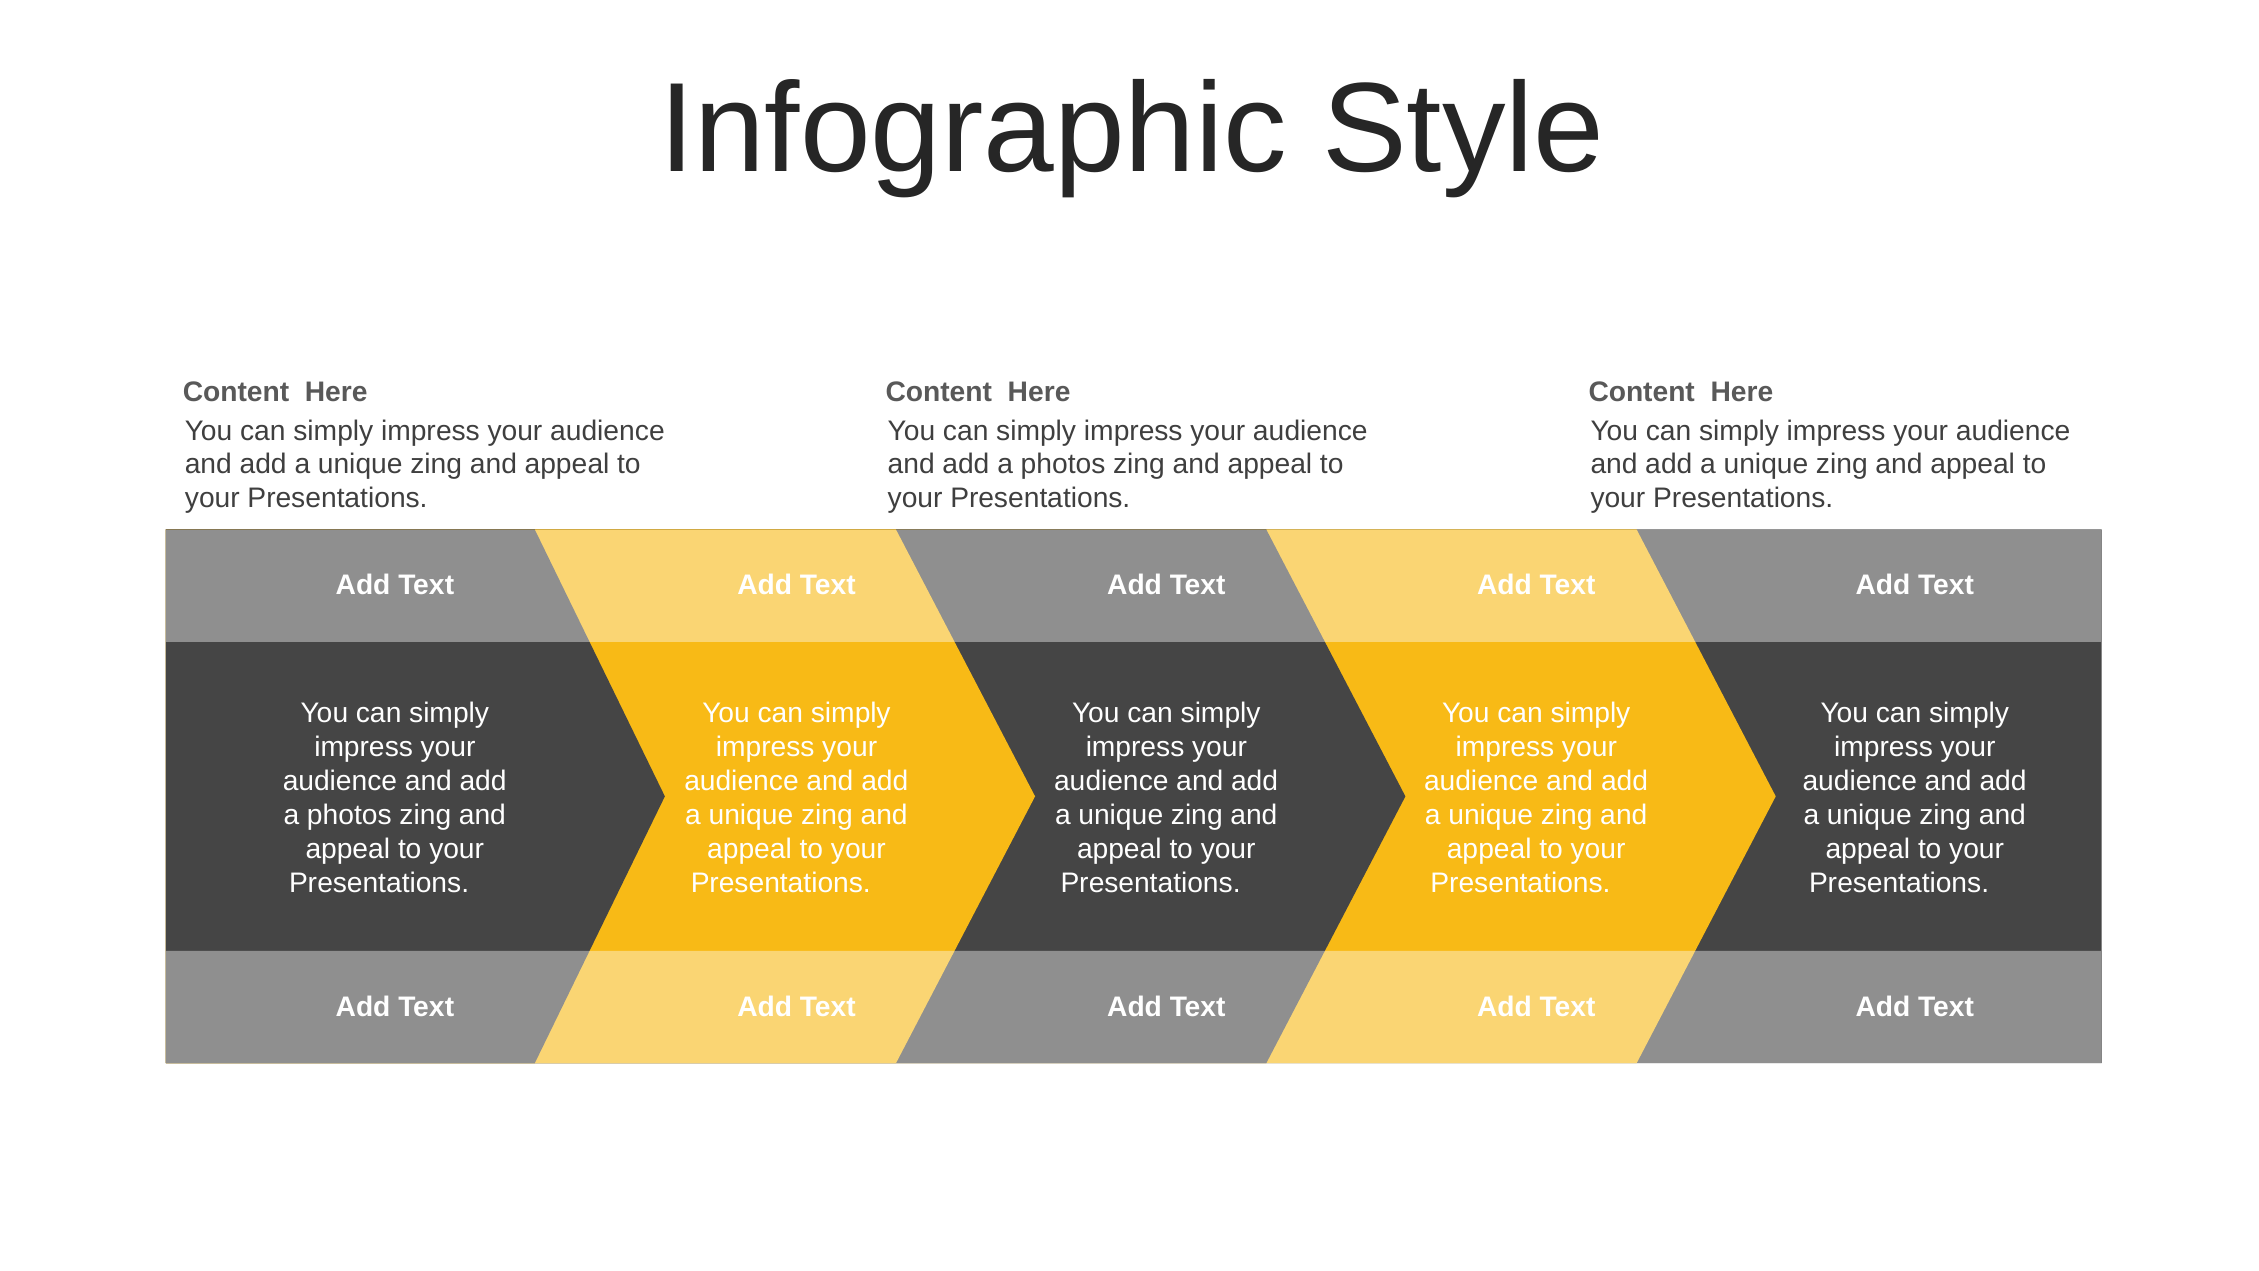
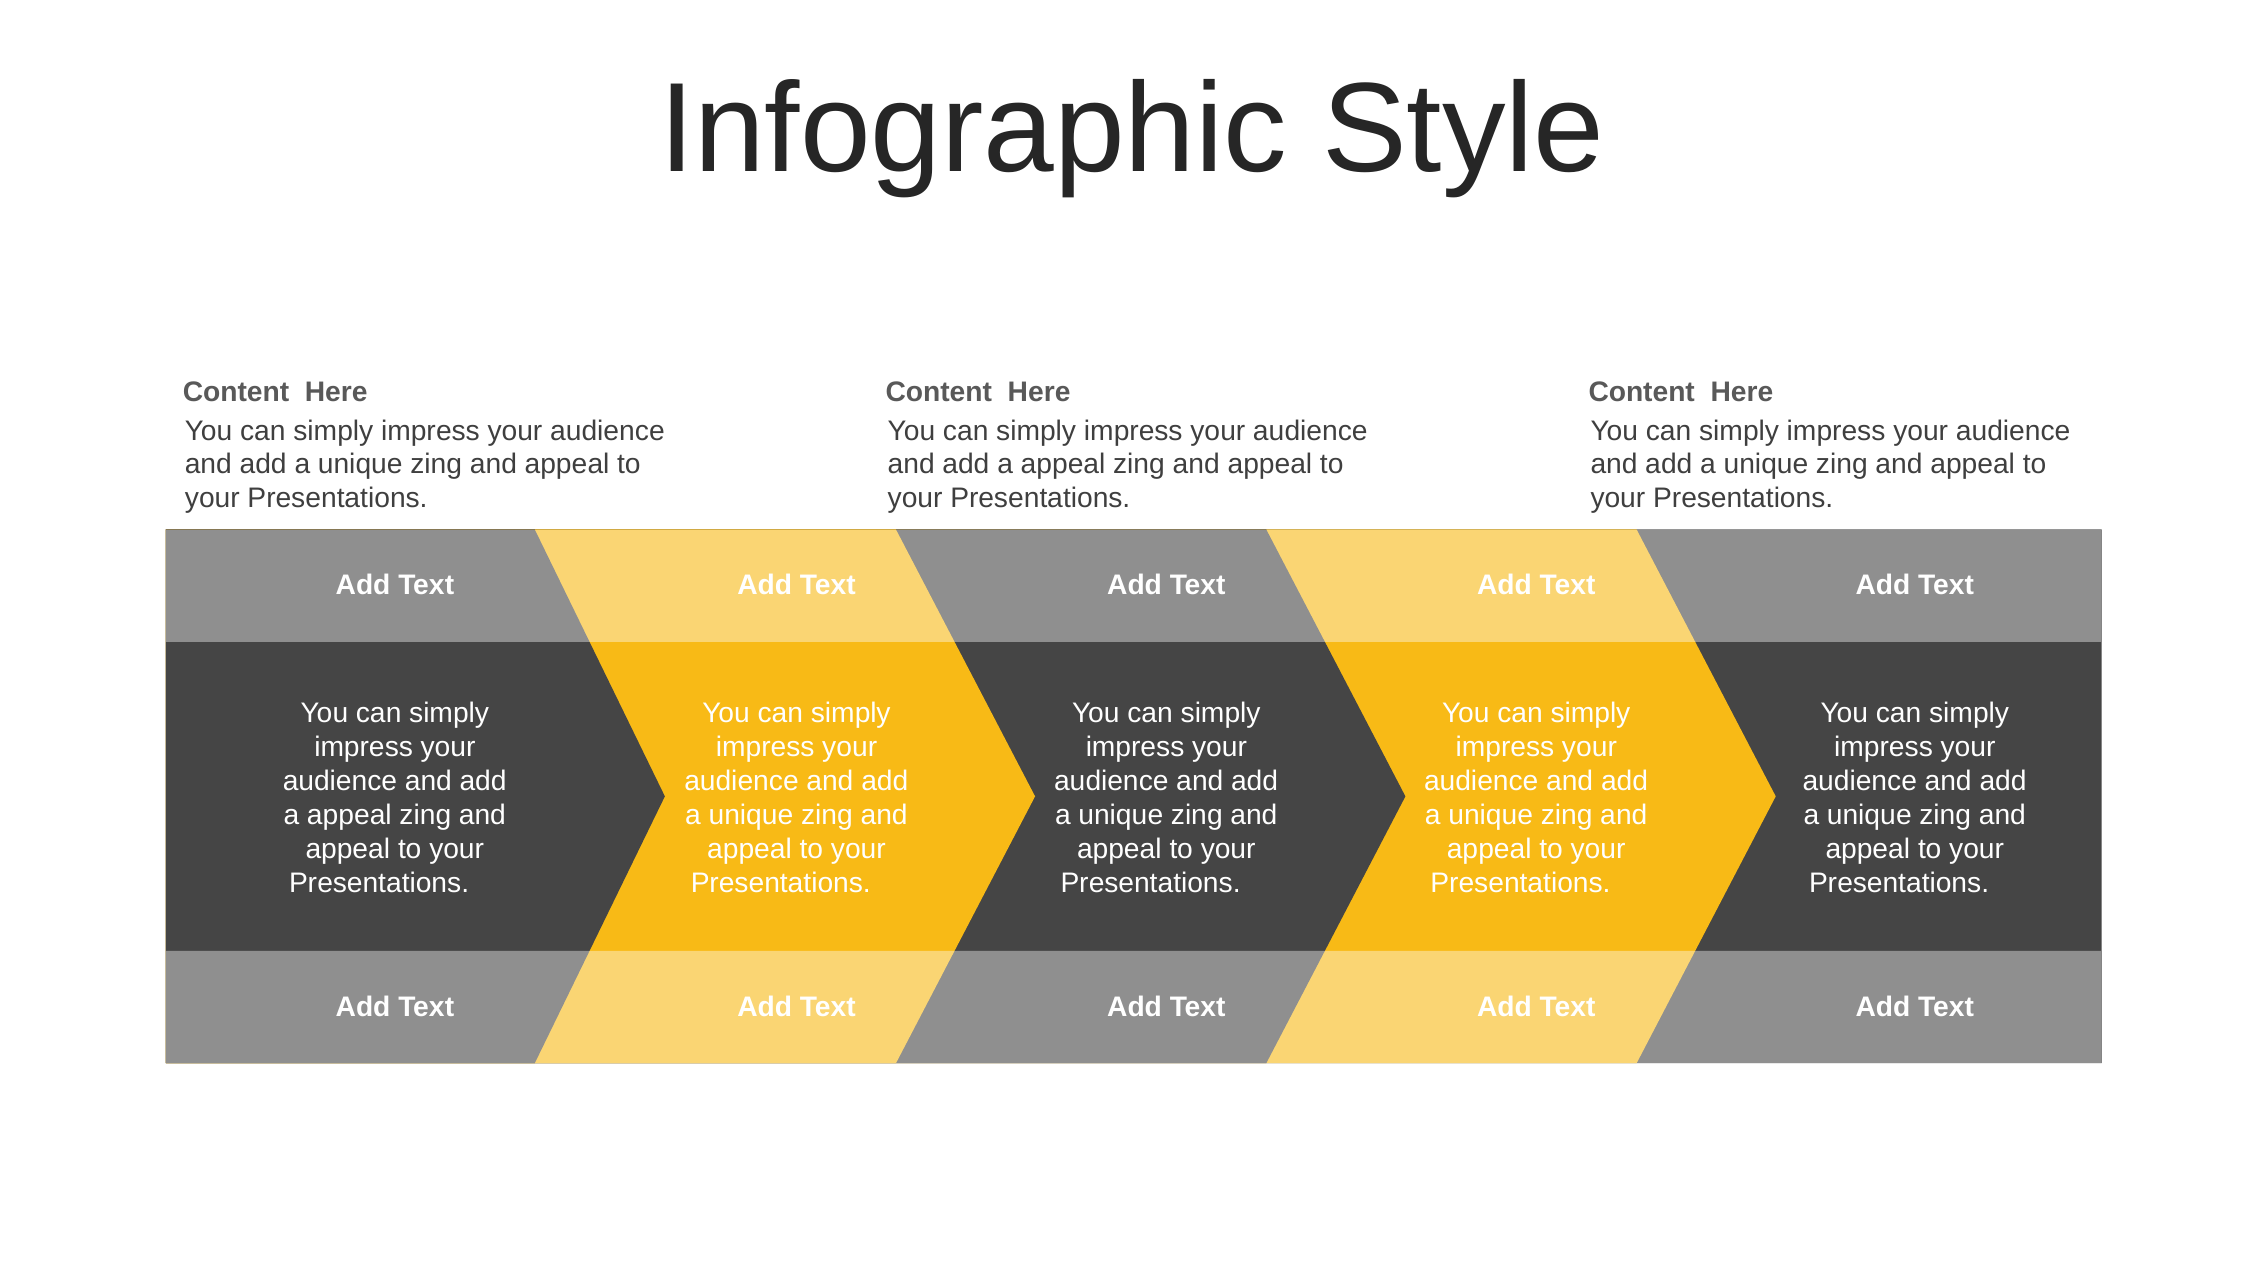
photos at (1063, 464): photos -> appeal
photos at (349, 815): photos -> appeal
